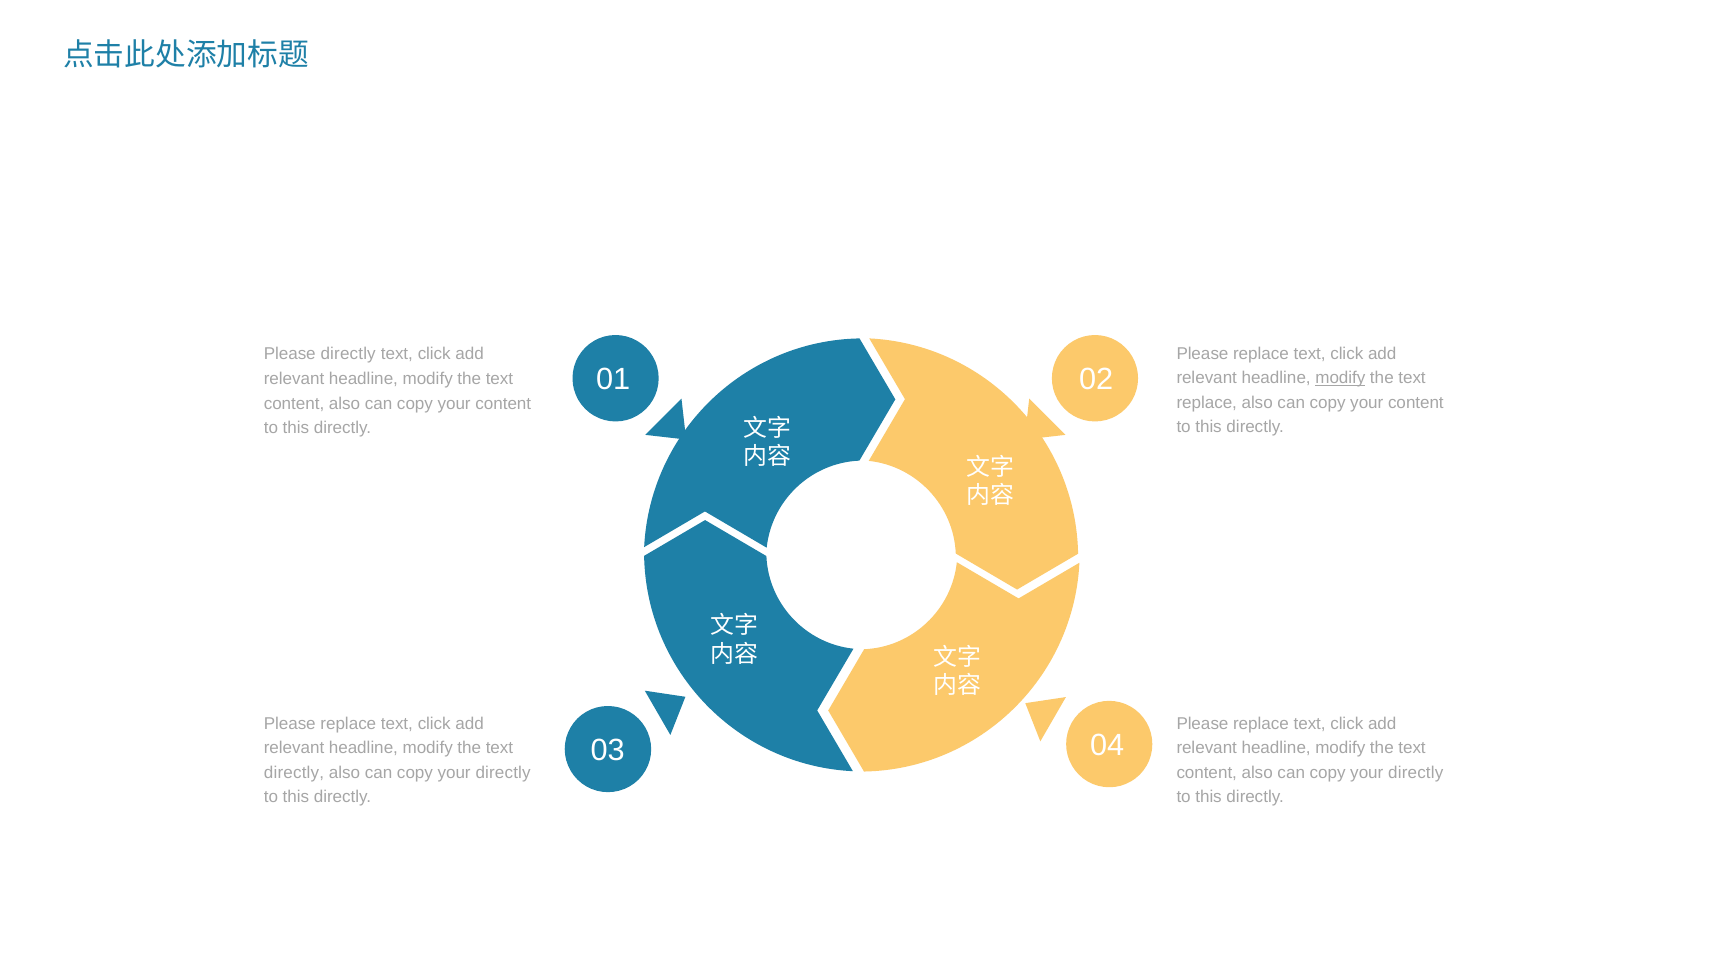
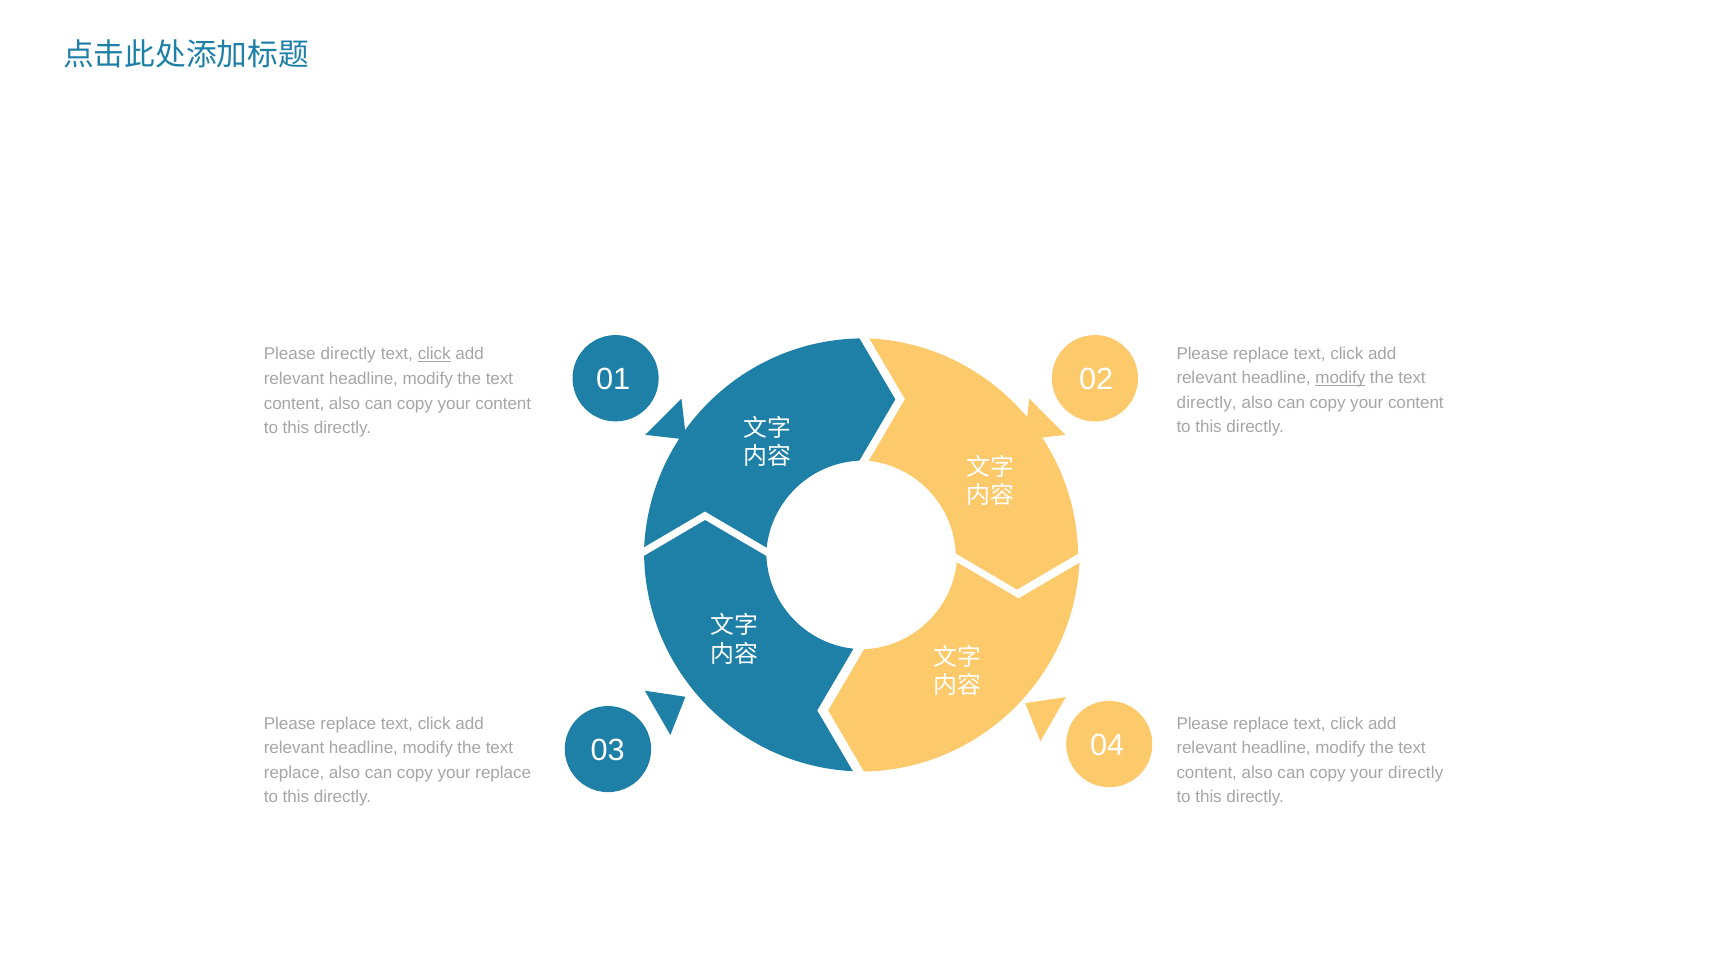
click at (434, 354) underline: none -> present
replace at (1207, 403): replace -> directly
directly at (294, 773): directly -> replace
directly at (503, 773): directly -> replace
